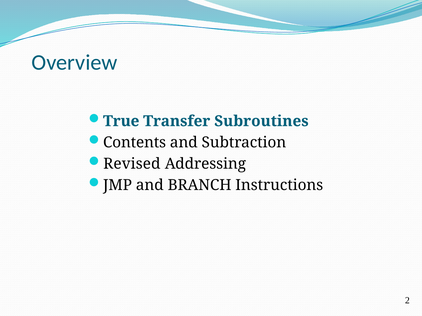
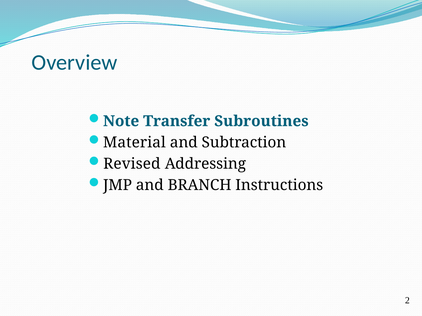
True: True -> Note
Contents: Contents -> Material
